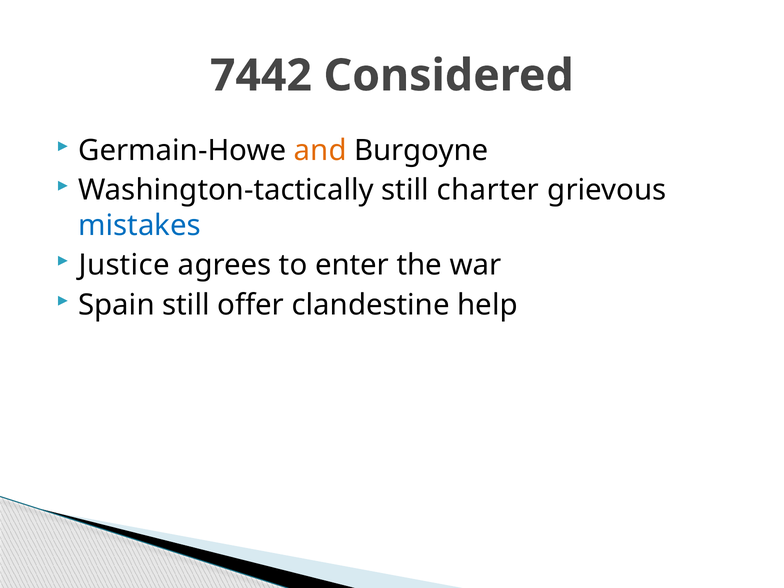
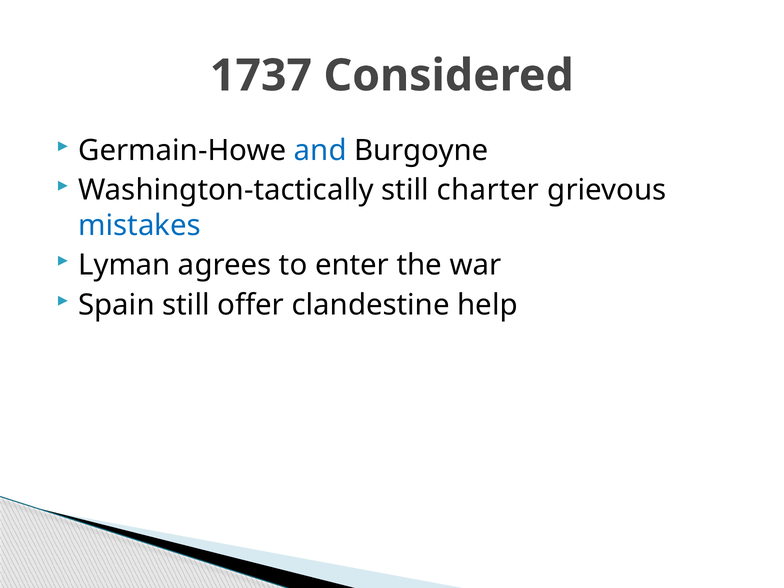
7442: 7442 -> 1737
and colour: orange -> blue
Justice: Justice -> Lyman
